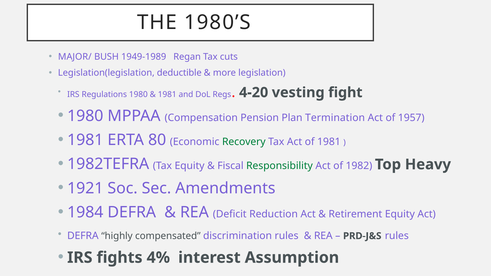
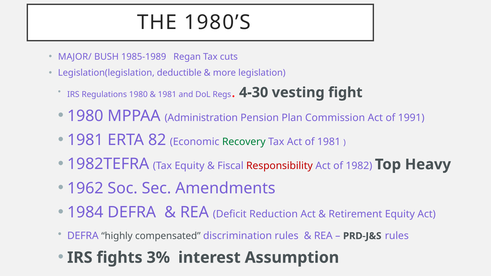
1949-1989: 1949-1989 -> 1985-1989
4-20: 4-20 -> 4-30
Compensation: Compensation -> Administration
Termination: Termination -> Commission
1957: 1957 -> 1991
80: 80 -> 82
Responsibility colour: green -> red
1921: 1921 -> 1962
4%: 4% -> 3%
